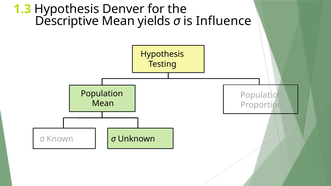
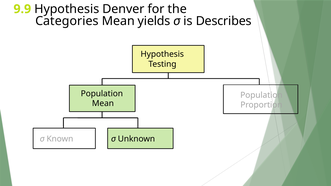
1.3: 1.3 -> 9.9
Descriptive: Descriptive -> Categories
Influence: Influence -> Describes
